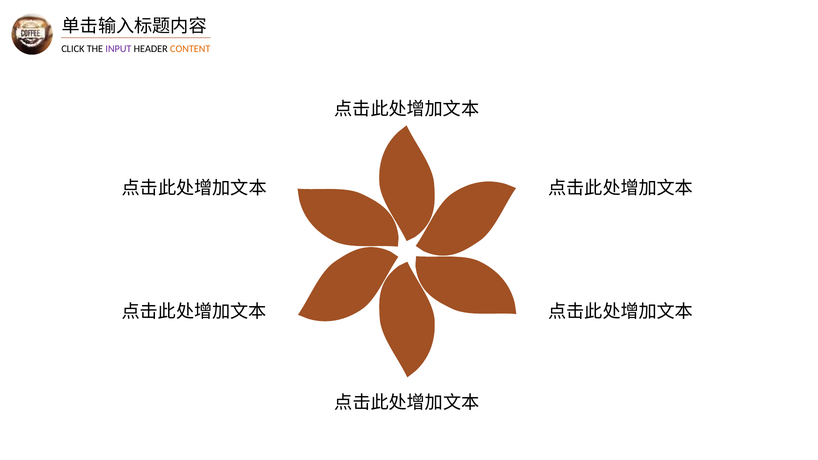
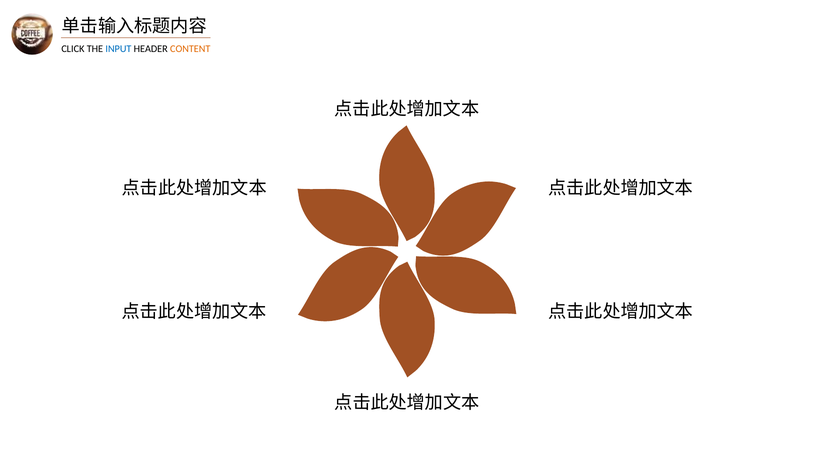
INPUT colour: purple -> blue
